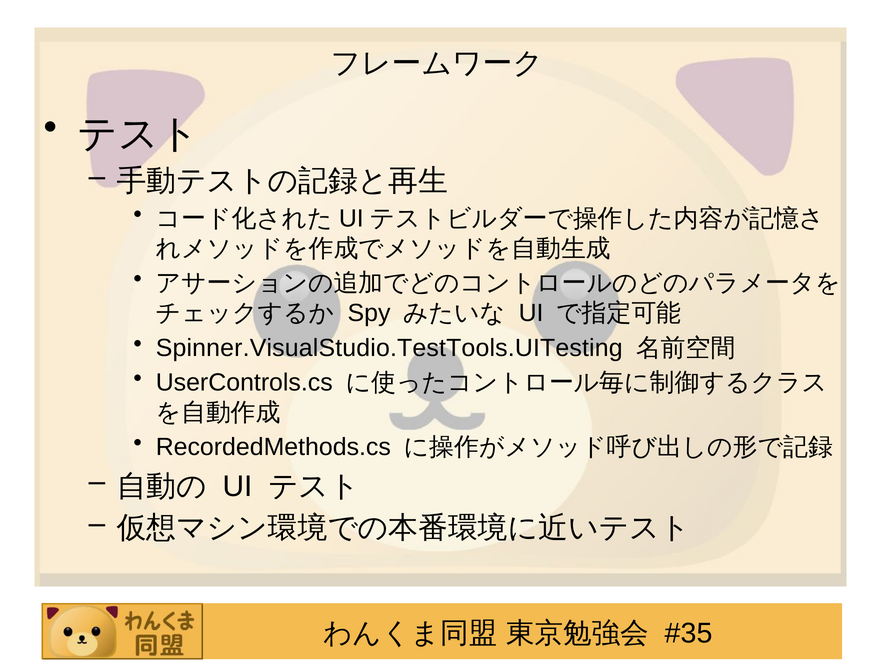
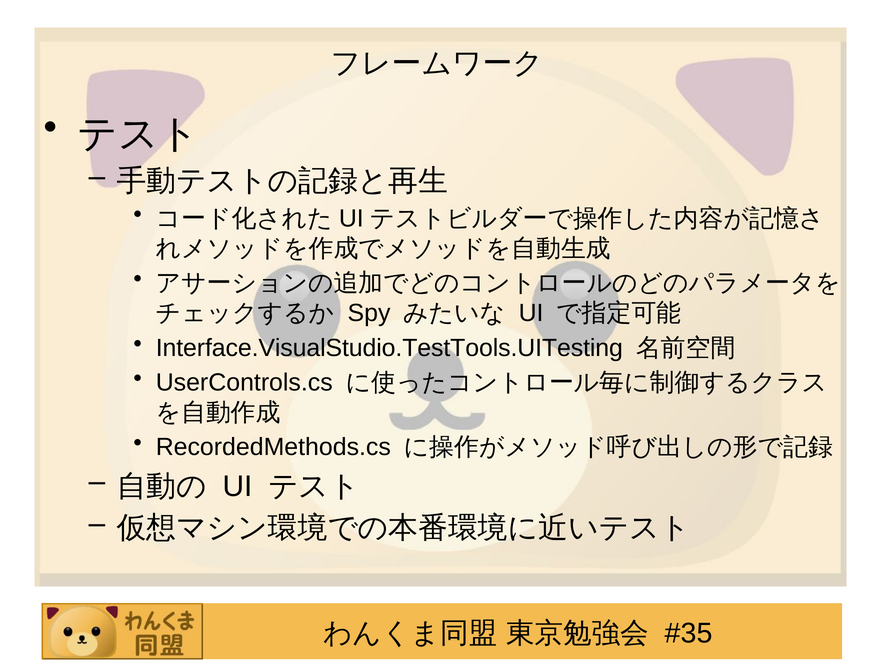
Spinner.VisualStudio.TestTools.UITesting: Spinner.VisualStudio.TestTools.UITesting -> Interface.VisualStudio.TestTools.UITesting
